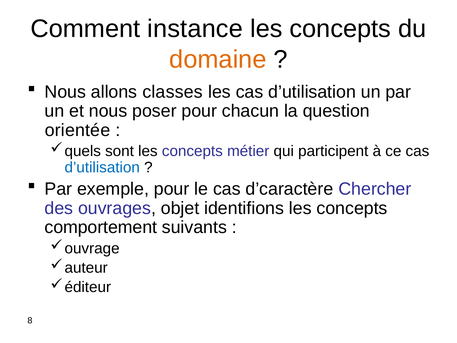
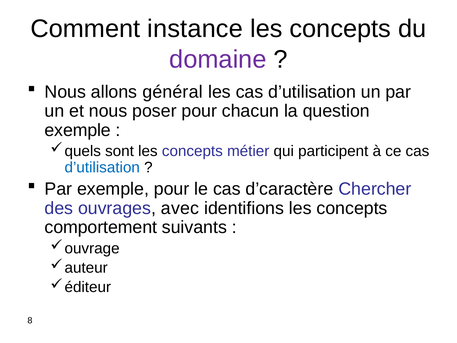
domaine colour: orange -> purple
classes: classes -> général
orientée at (77, 130): orientée -> exemple
objet: objet -> avec
